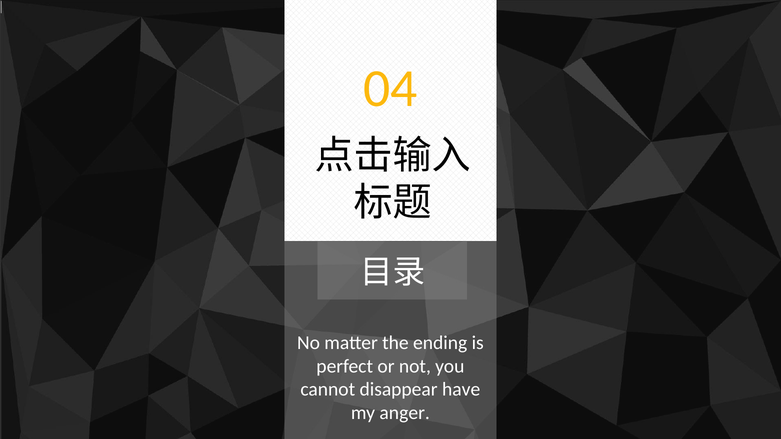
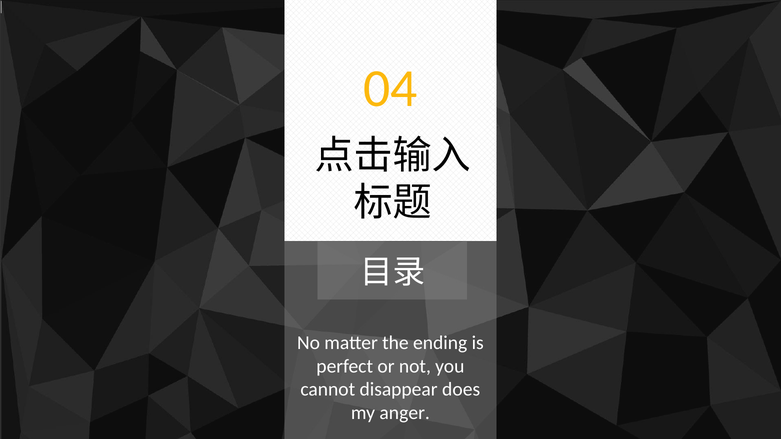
have: have -> does
